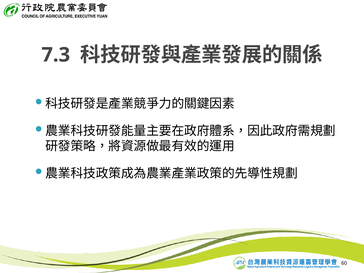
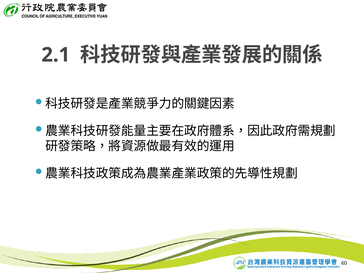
7.3: 7.3 -> 2.1
